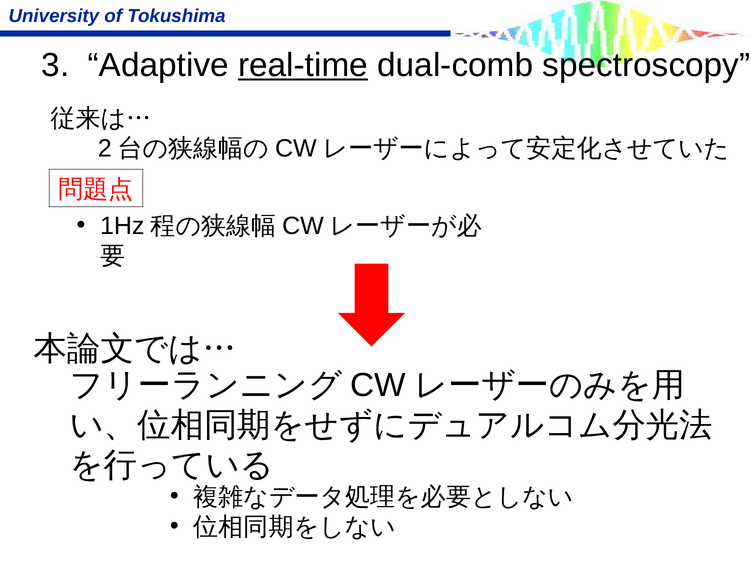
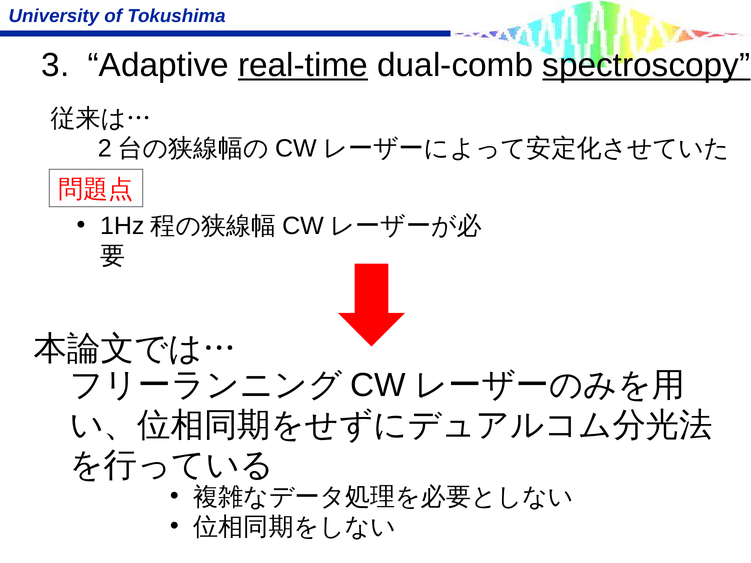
spectroscopy underline: none -> present
